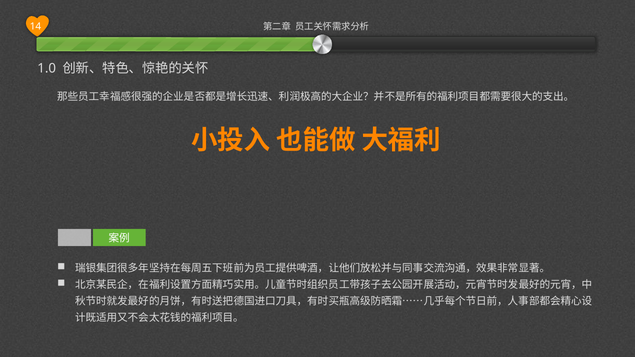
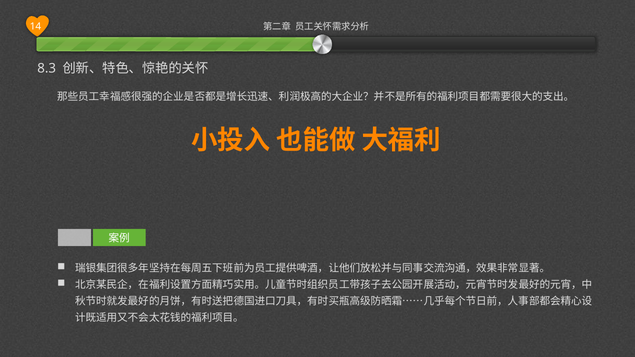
1.0: 1.0 -> 8.3
